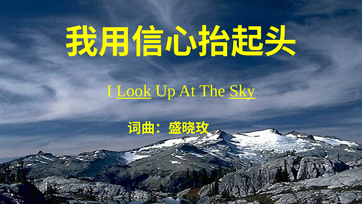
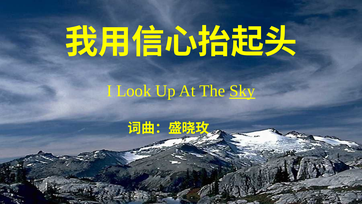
Look underline: present -> none
